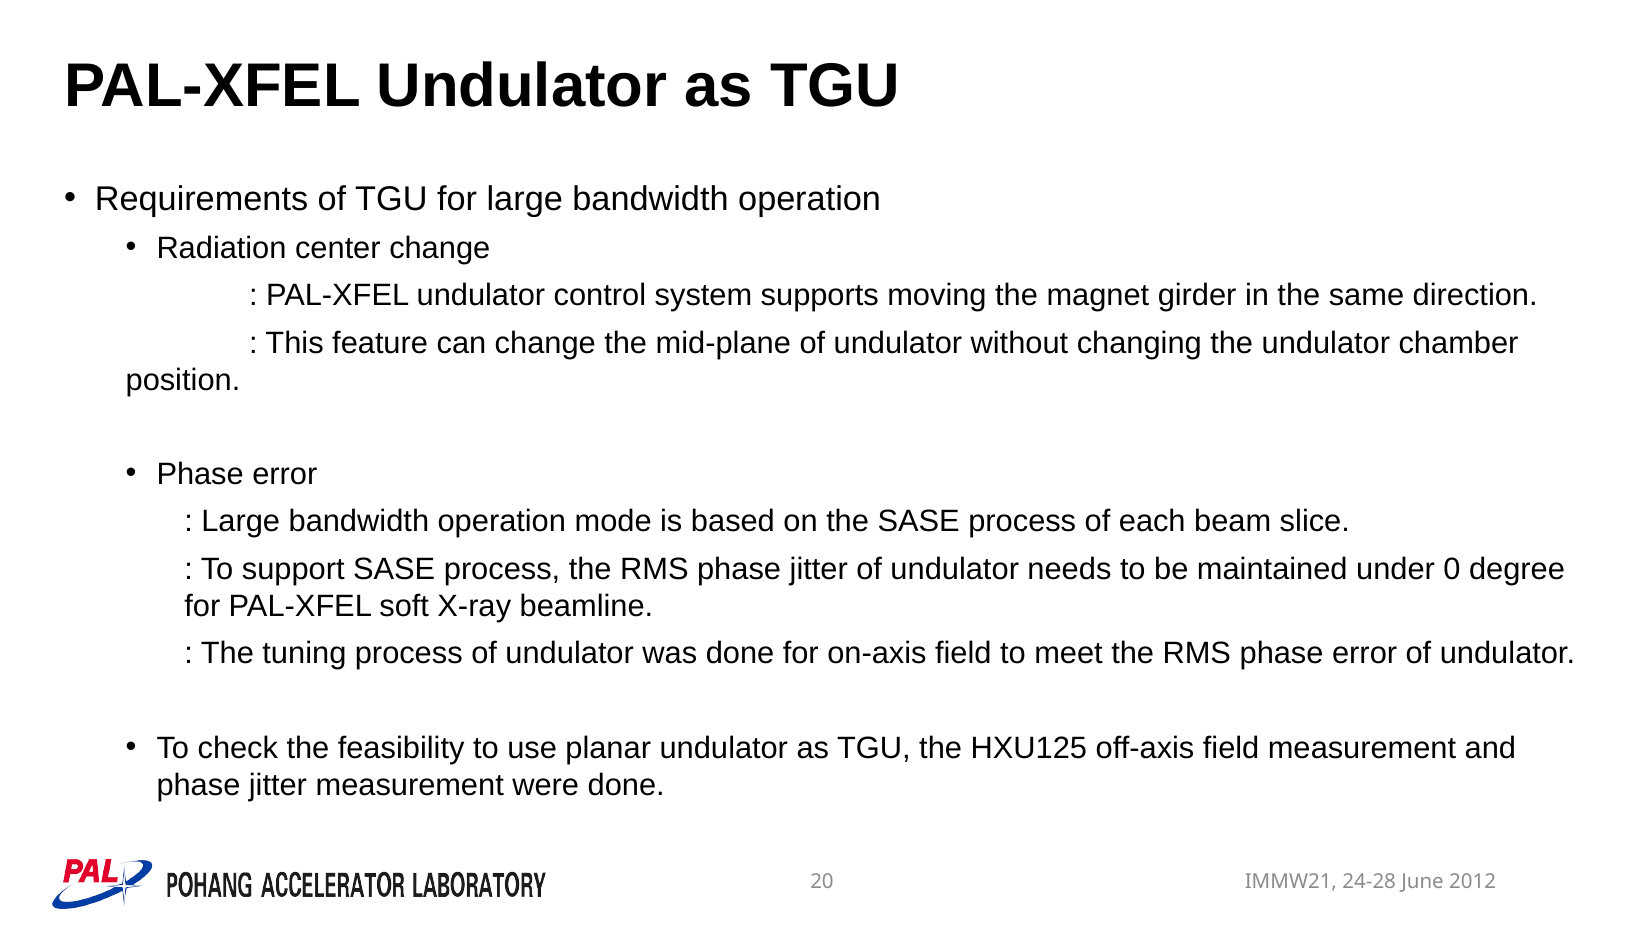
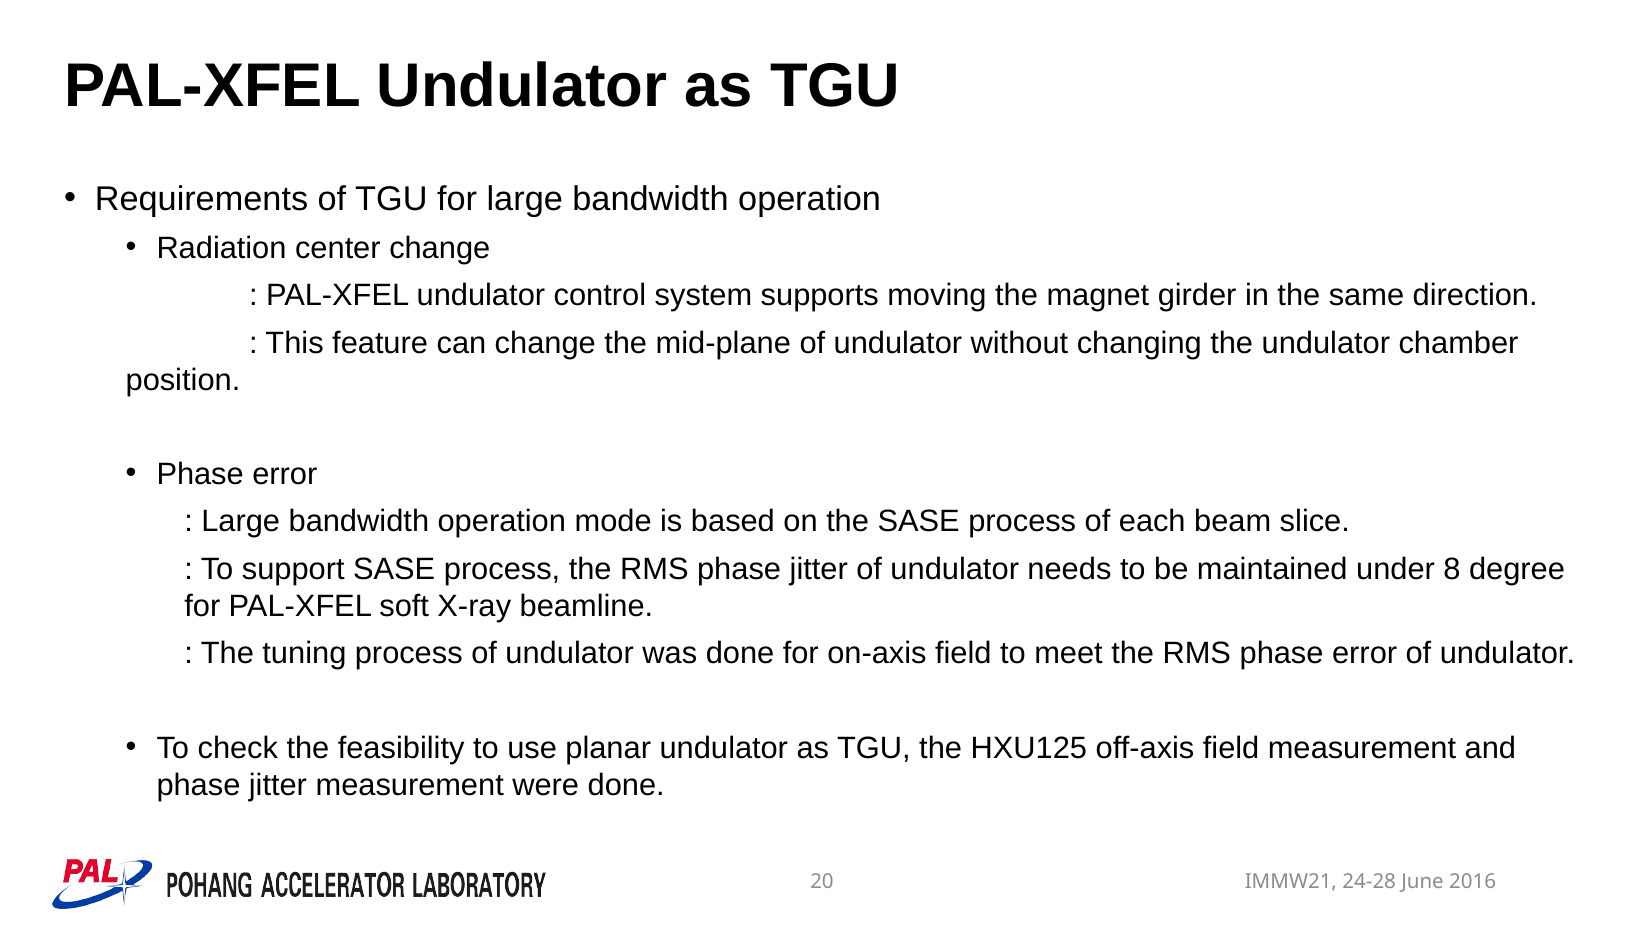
0: 0 -> 8
2012: 2012 -> 2016
